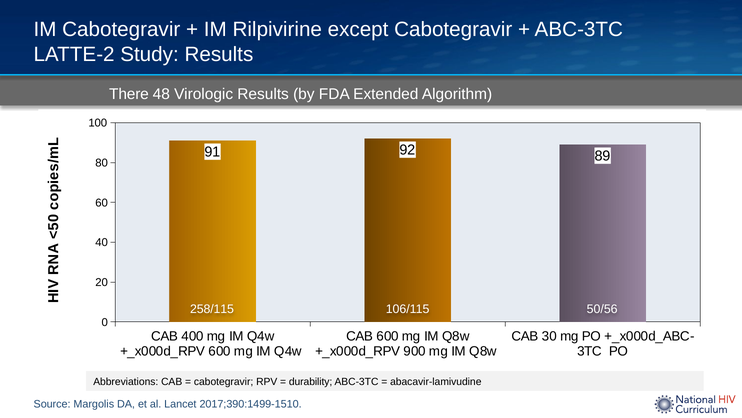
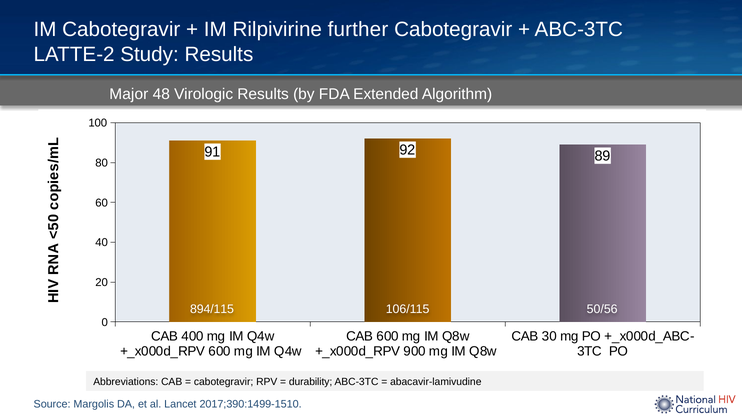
except: except -> further
There: There -> Major
258/115: 258/115 -> 894/115
